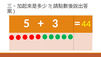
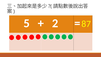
3: 3 -> 2
44: 44 -> 87
